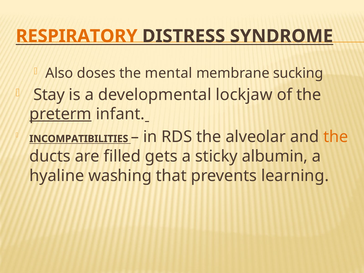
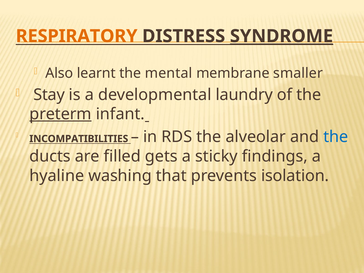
SYNDROME underline: none -> present
doses: doses -> learnt
sucking: sucking -> smaller
lockjaw: lockjaw -> laundry
the at (336, 137) colour: orange -> blue
albumin: albumin -> findings
learning: learning -> isolation
